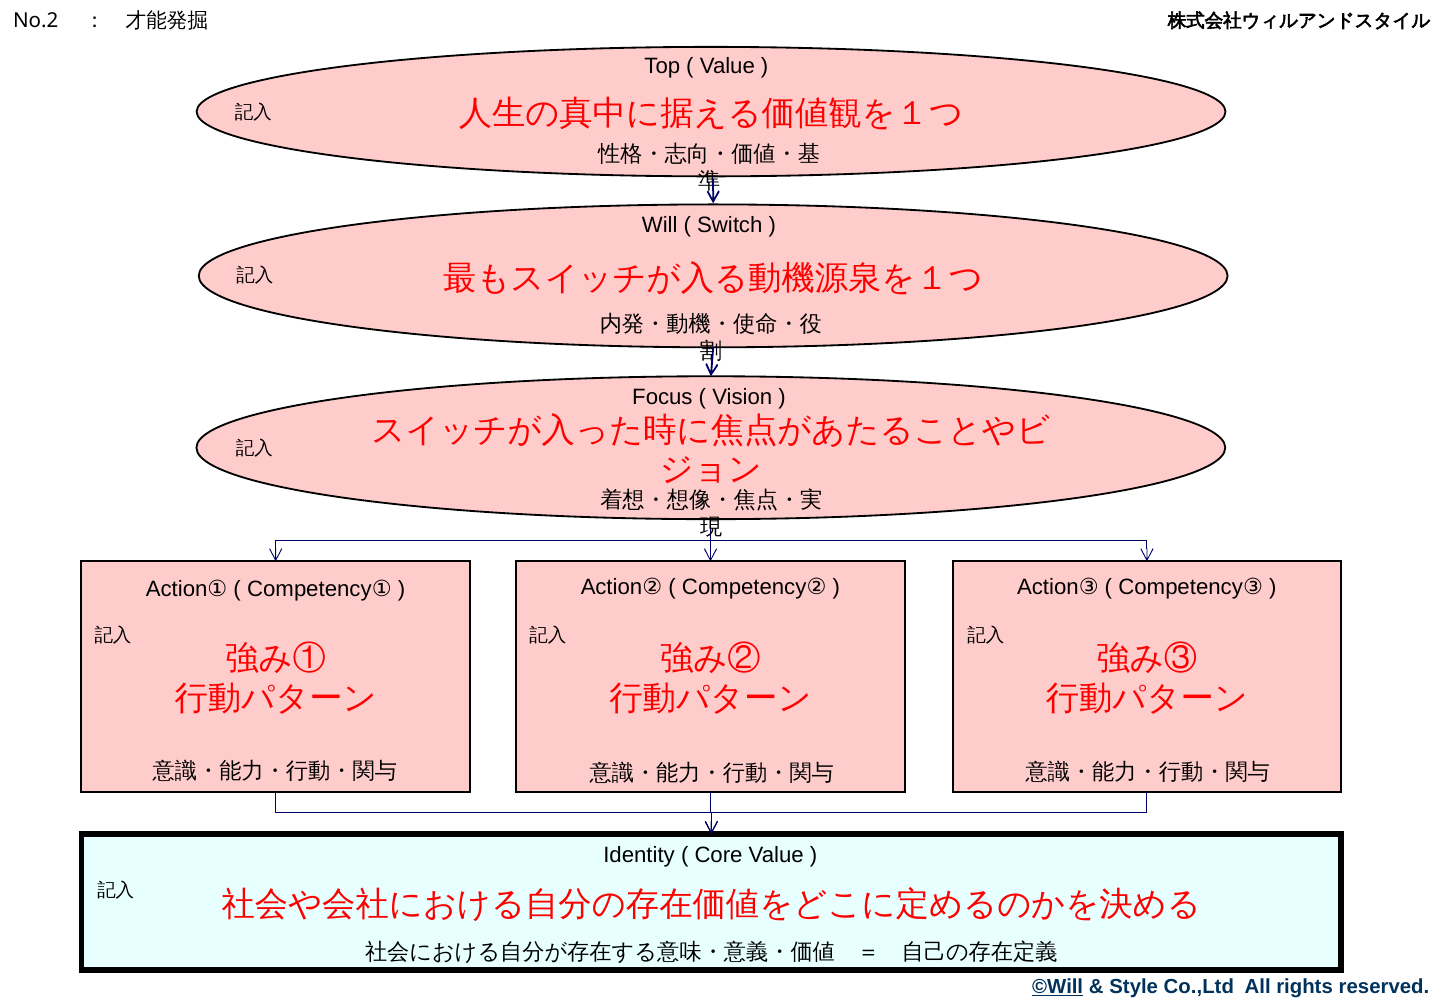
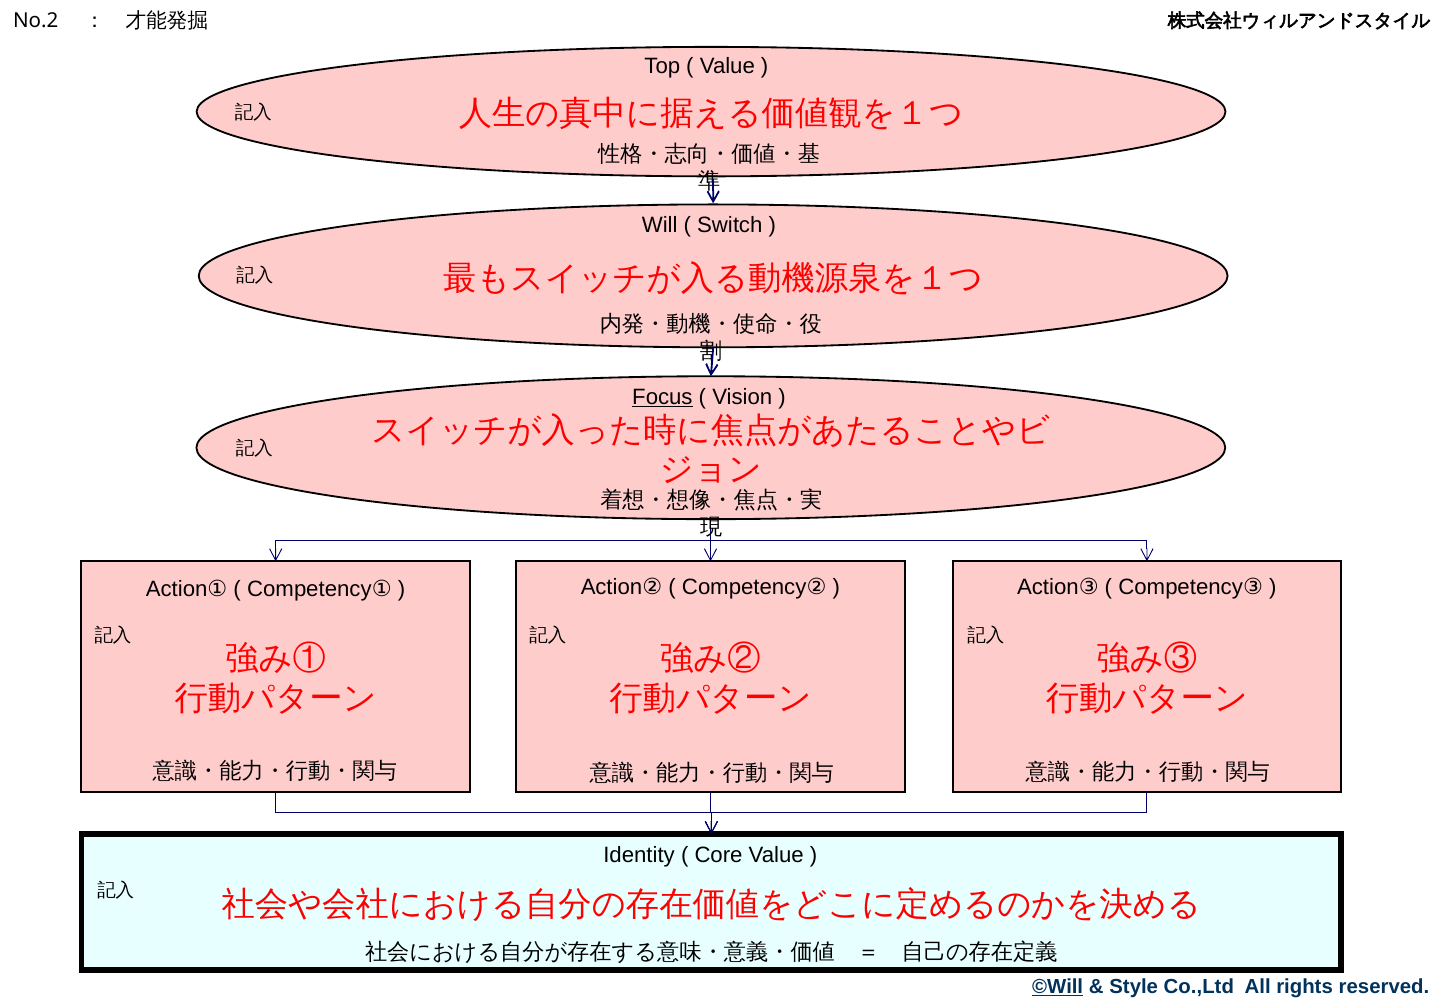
Focus underline: none -> present
